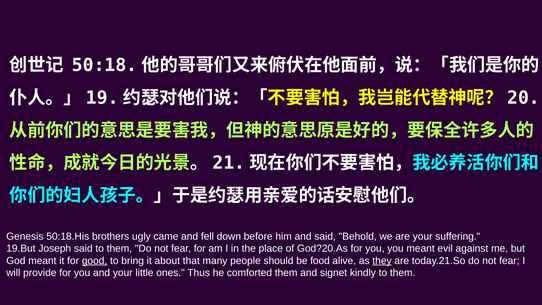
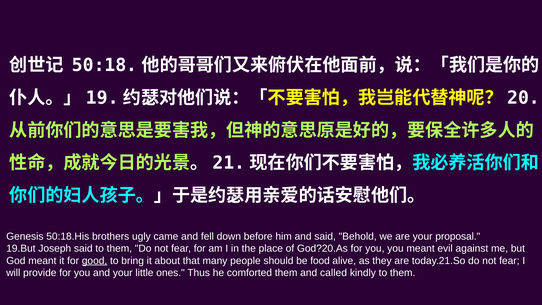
suffering: suffering -> proposal
they underline: present -> none
signet: signet -> called
